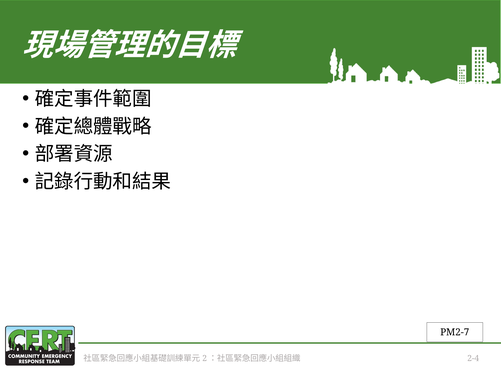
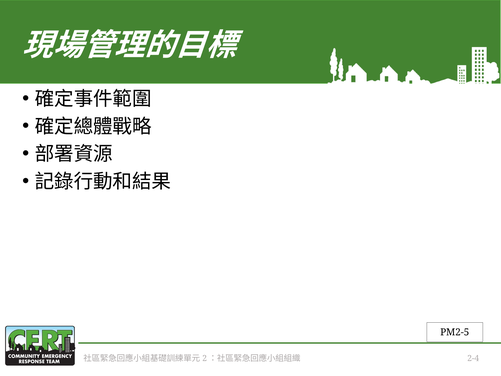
PM2-7: PM2-7 -> PM2-5
